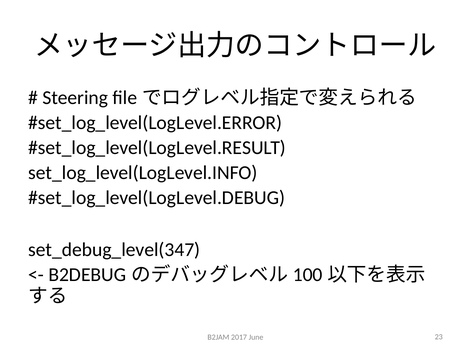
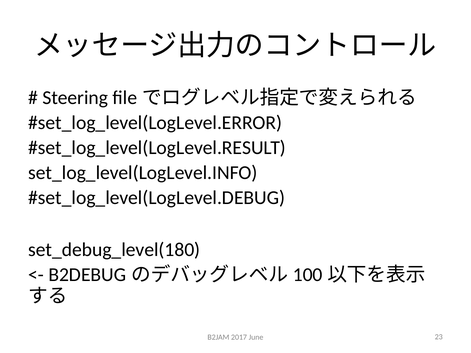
set_debug_level(347: set_debug_level(347 -> set_debug_level(180
